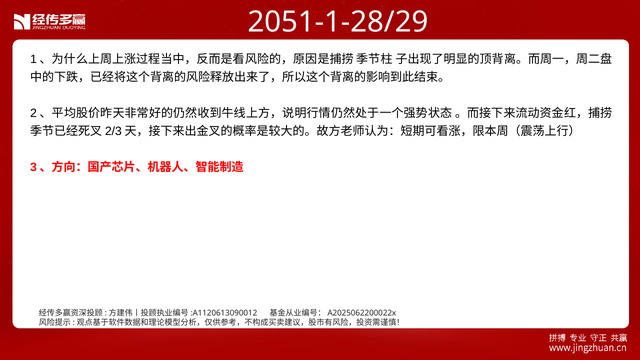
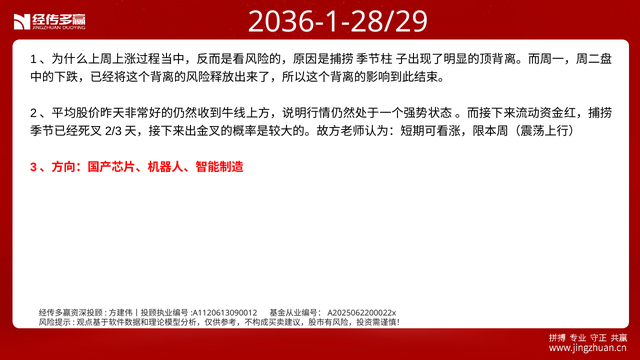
2051-1-28/29: 2051-1-28/29 -> 2036-1-28/29
